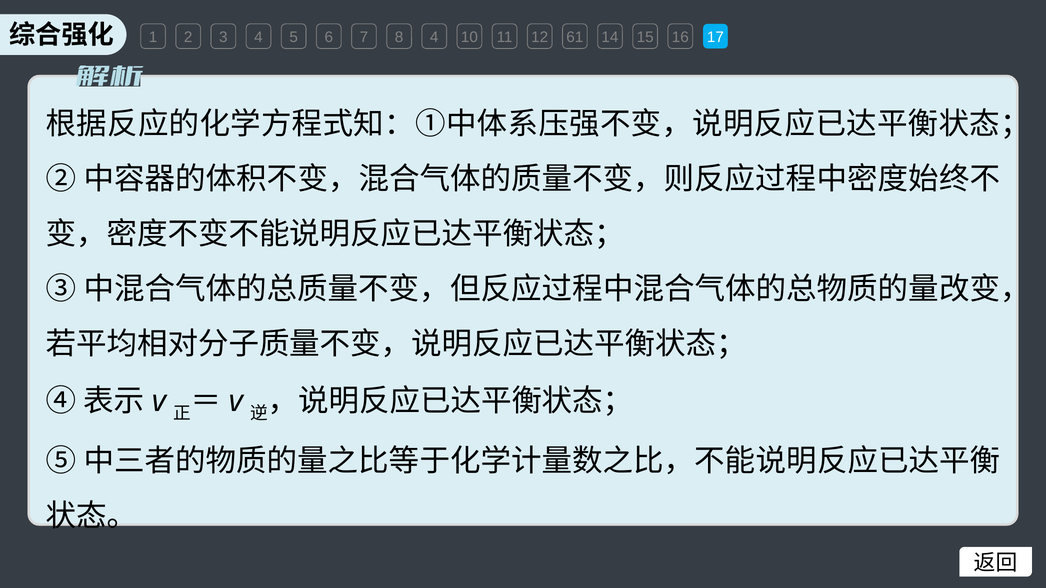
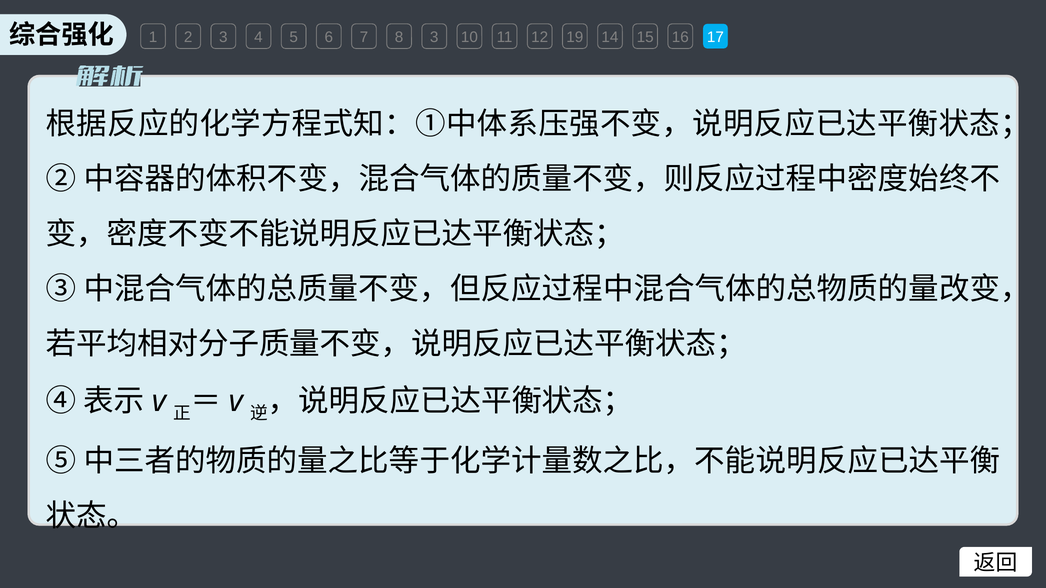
8 4: 4 -> 3
61: 61 -> 19
